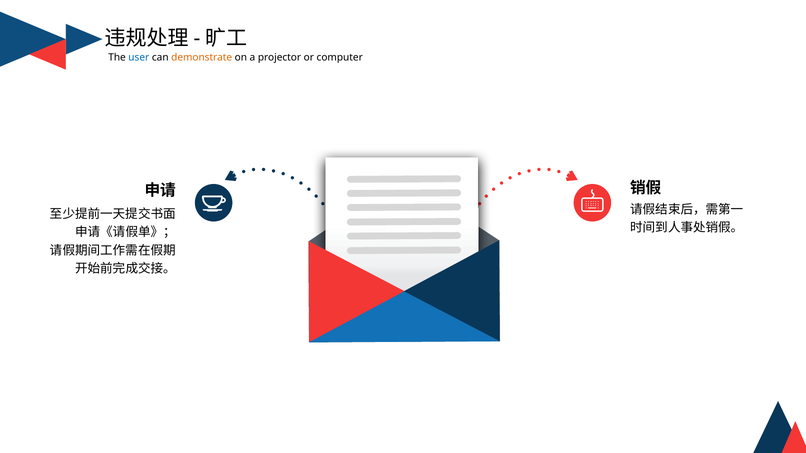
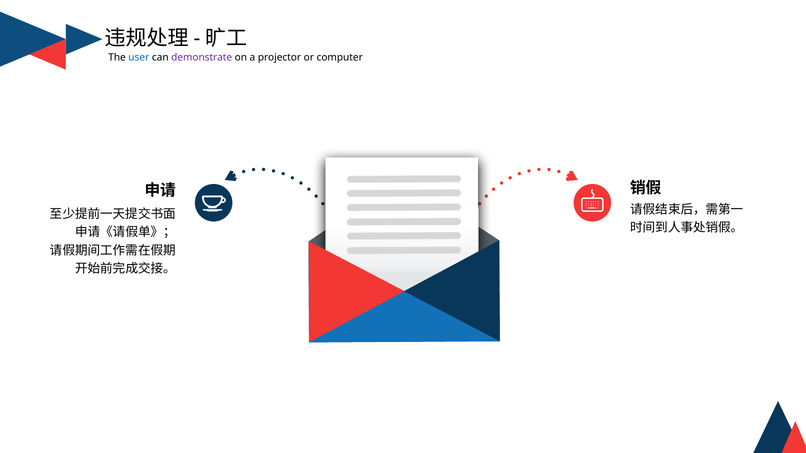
demonstrate colour: orange -> purple
